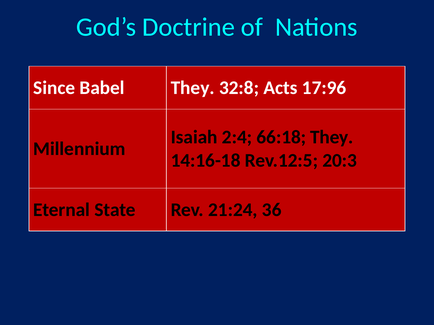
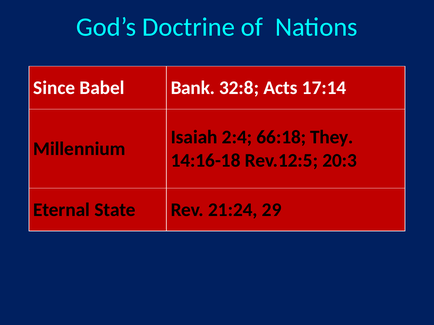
Babel They: They -> Bank
17:96: 17:96 -> 17:14
36: 36 -> 29
